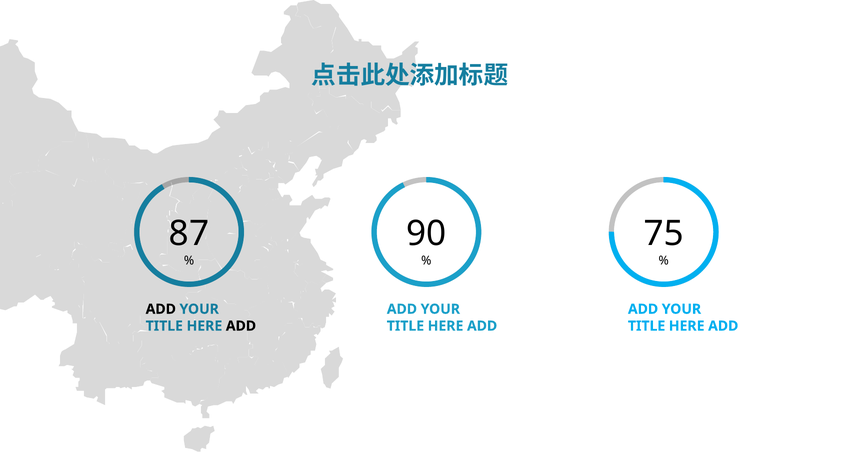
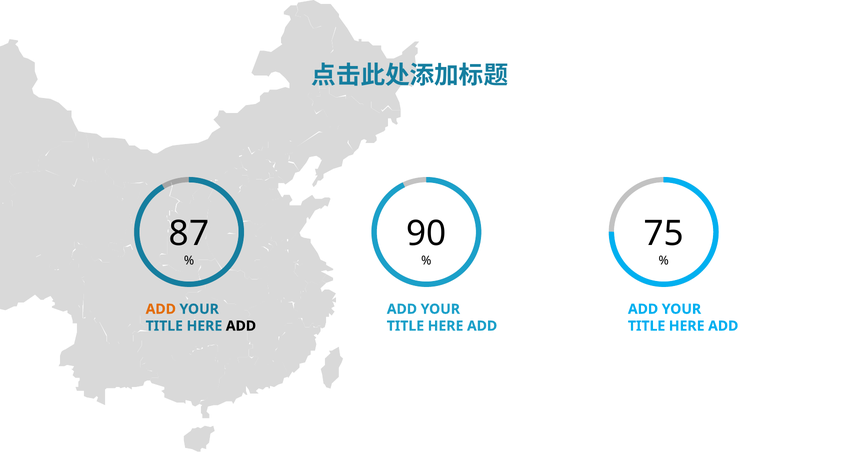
ADD at (161, 309) colour: black -> orange
